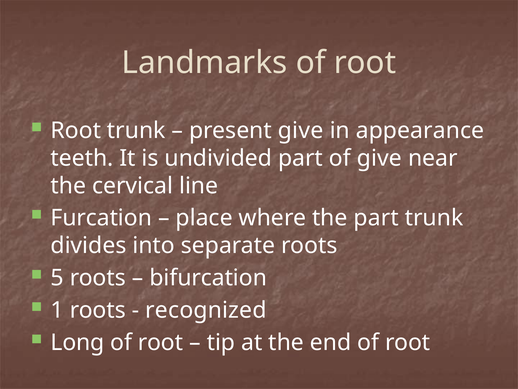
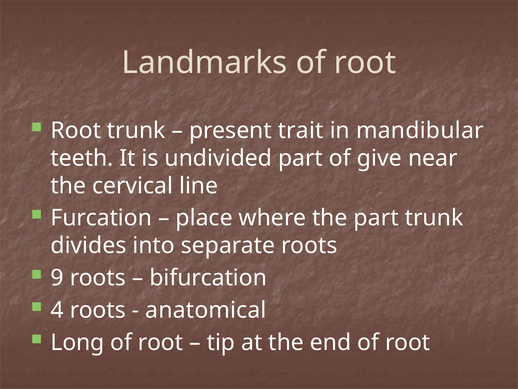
present give: give -> trait
appearance: appearance -> mandibular
5: 5 -> 9
1: 1 -> 4
recognized: recognized -> anatomical
